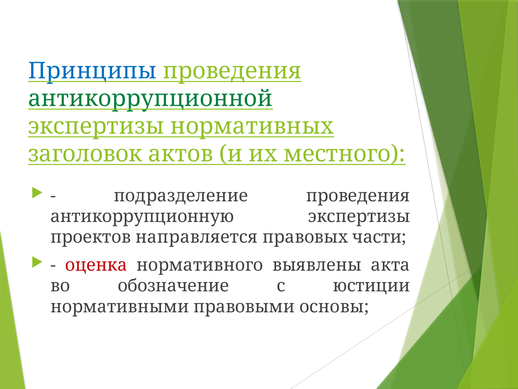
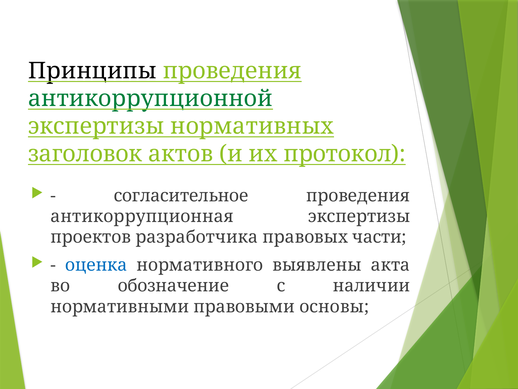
Принципы colour: blue -> black
местного: местного -> протокол
подразделение: подразделение -> согласительное
антикоррупционную: антикоррупционную -> антикоррупционная
направляется: направляется -> разработчика
оценка colour: red -> blue
юстиции: юстиции -> наличии
